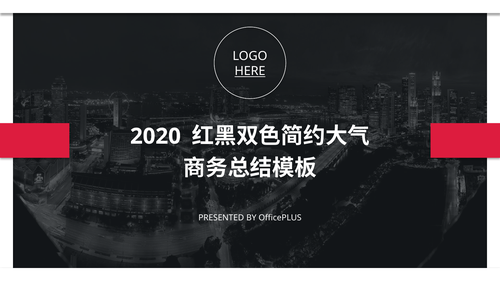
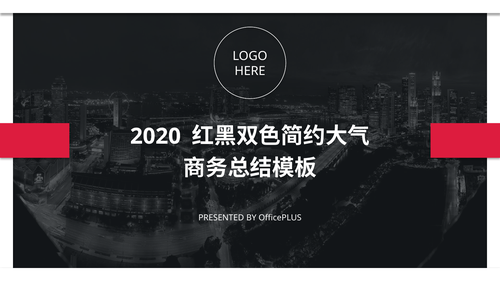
HERE underline: present -> none
